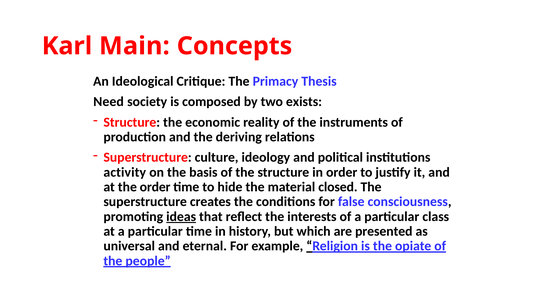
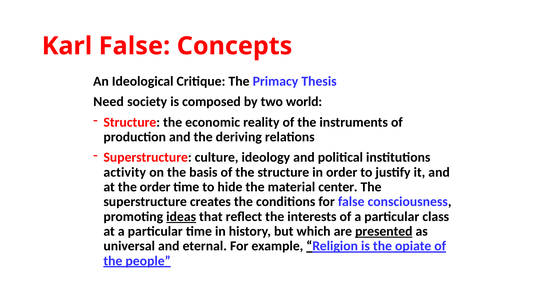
Karl Main: Main -> False
exists: exists -> world
closed: closed -> center
presented underline: none -> present
